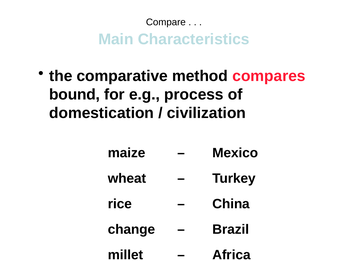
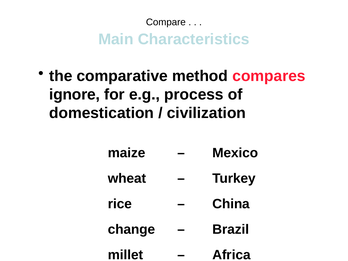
bound: bound -> ignore
